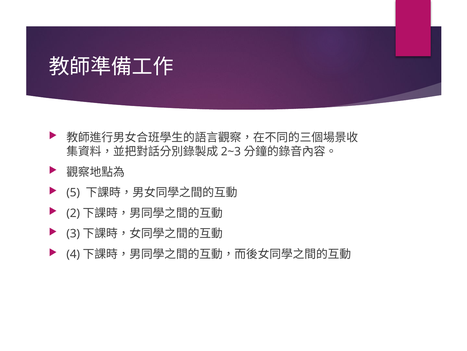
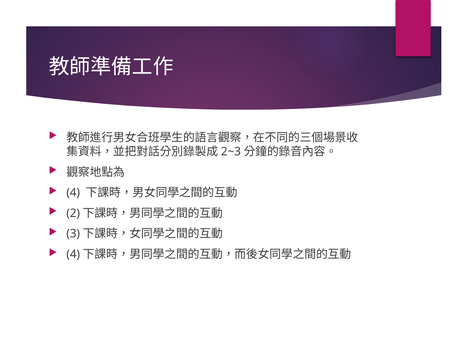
5: 5 -> 4
